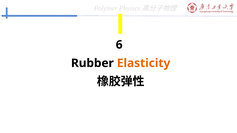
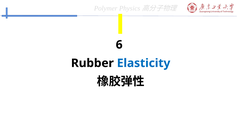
Elasticity colour: orange -> blue
